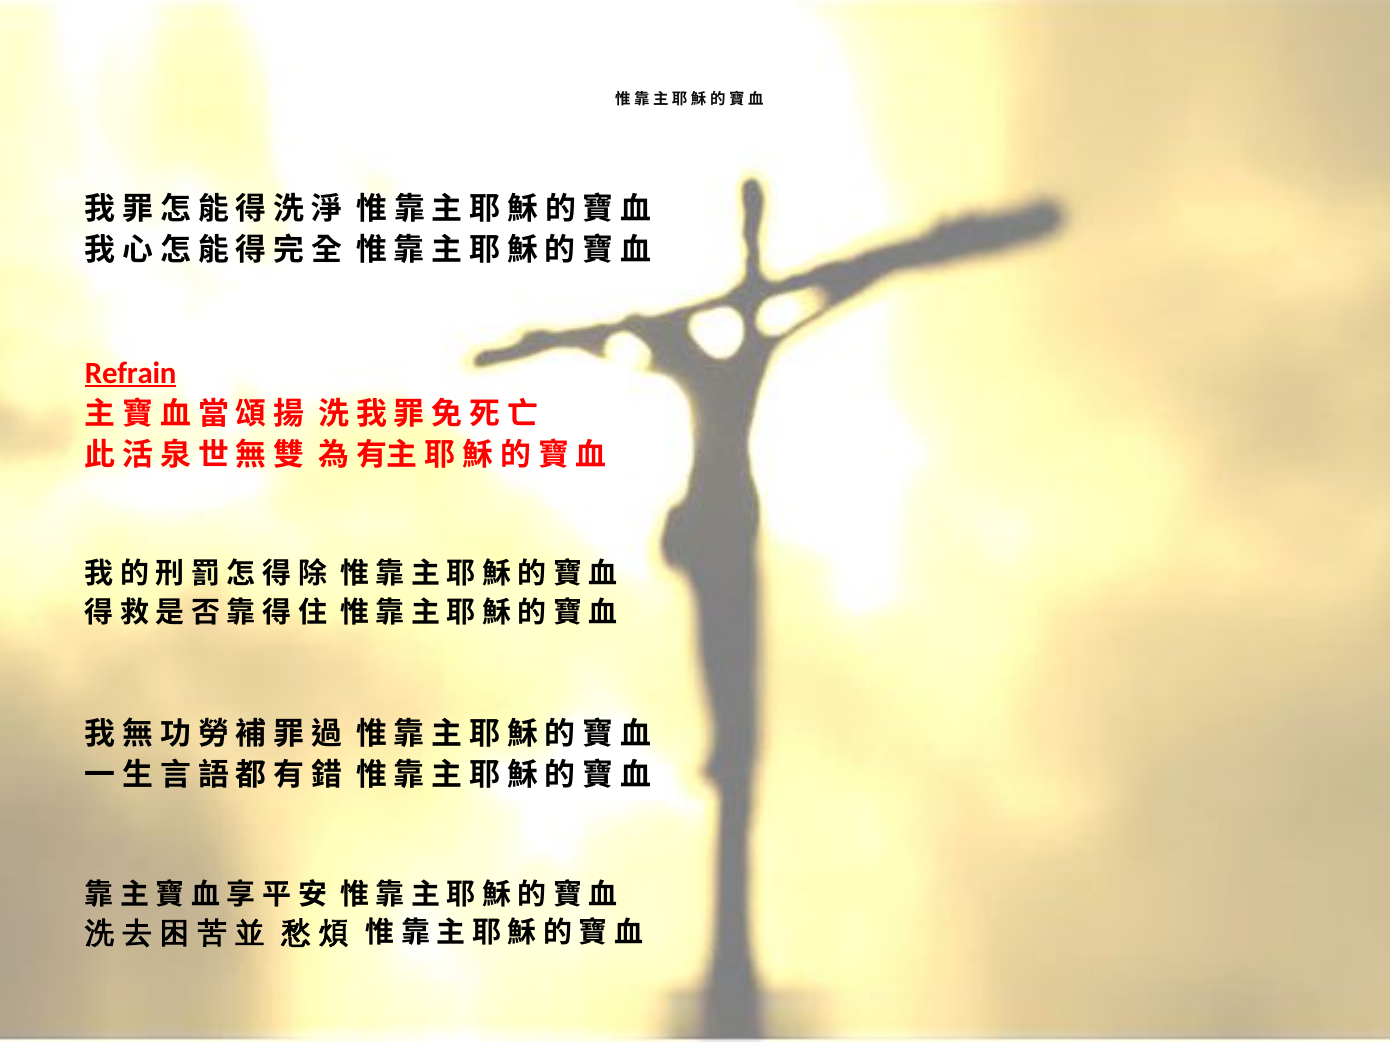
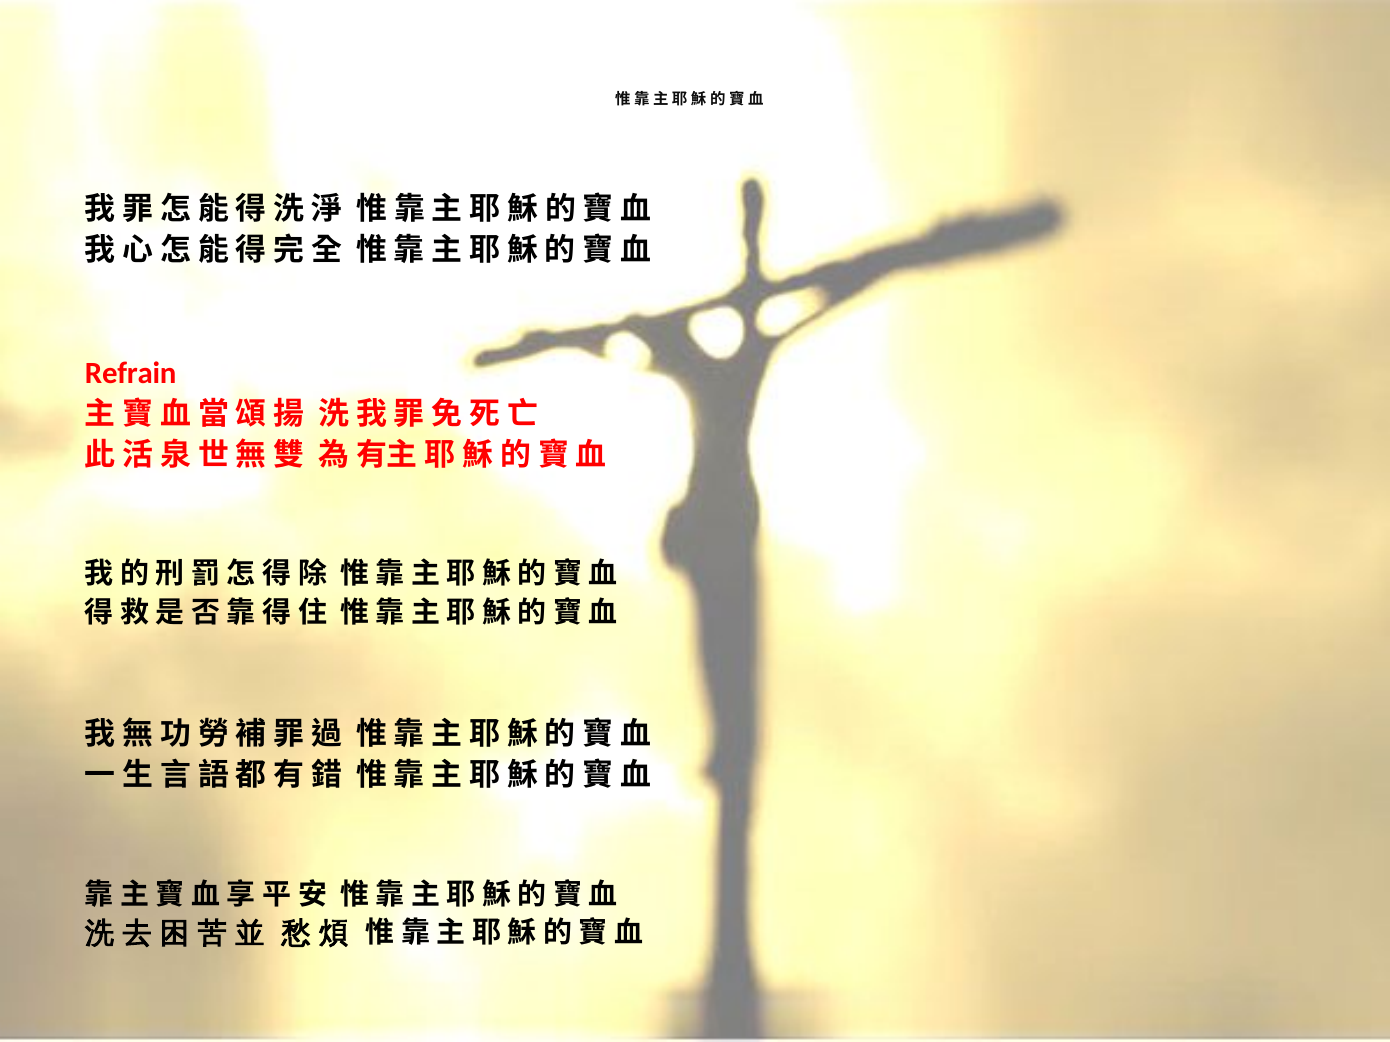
Refrain underline: present -> none
